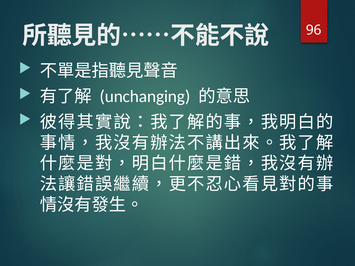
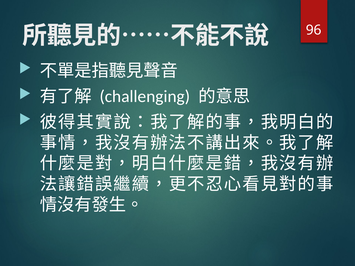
unchanging: unchanging -> challenging
